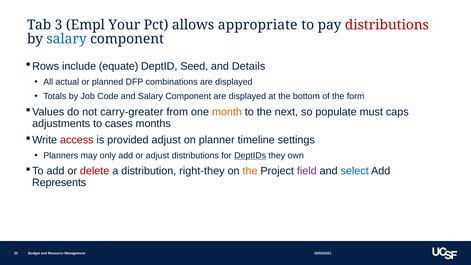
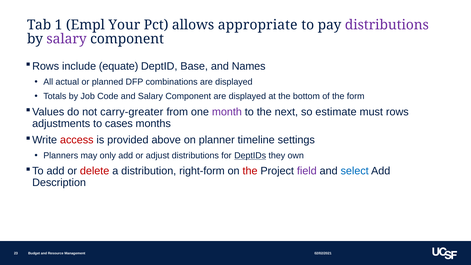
3: 3 -> 1
distributions at (387, 25) colour: red -> purple
salary at (67, 39) colour: blue -> purple
Seed: Seed -> Base
Details: Details -> Names
month colour: orange -> purple
populate: populate -> estimate
caps: caps -> rows
provided adjust: adjust -> above
right-they: right-they -> right-form
the at (250, 171) colour: orange -> red
Represents: Represents -> Description
